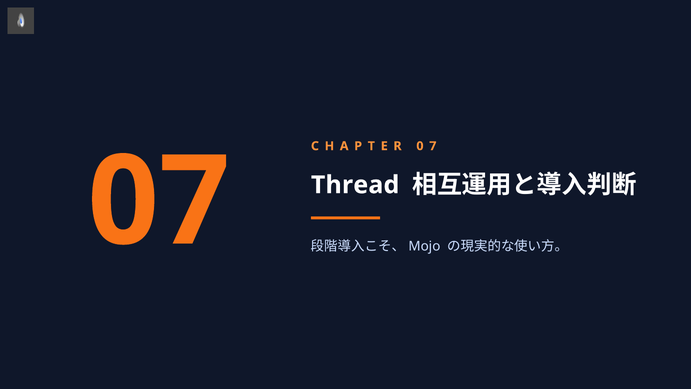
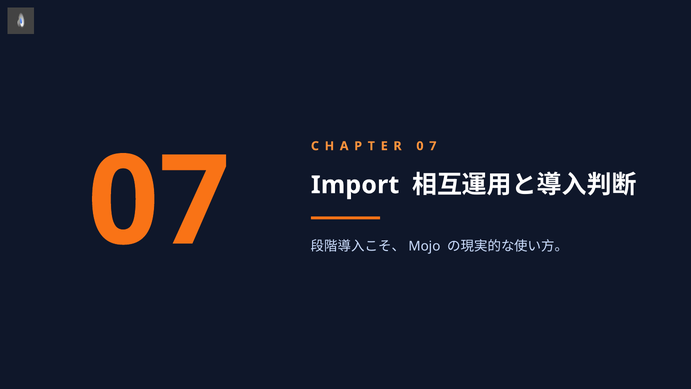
Thread: Thread -> Import
